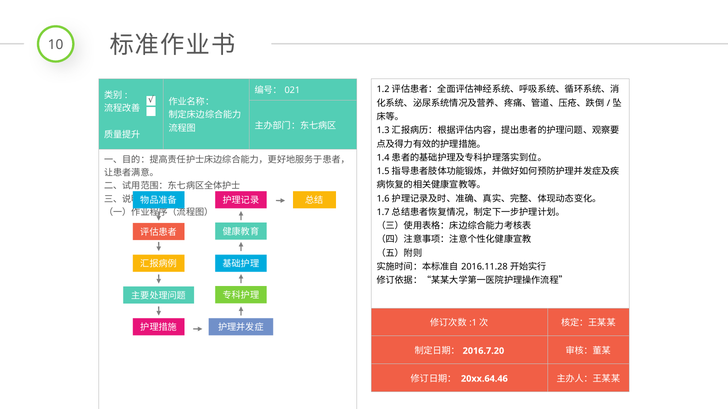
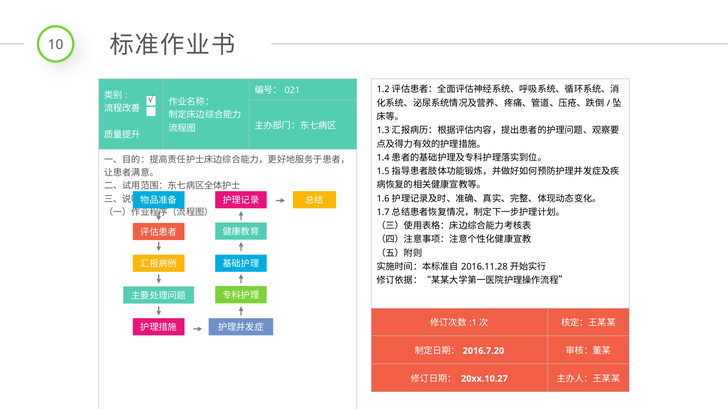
20xx.64.46: 20xx.64.46 -> 20xx.10.27
